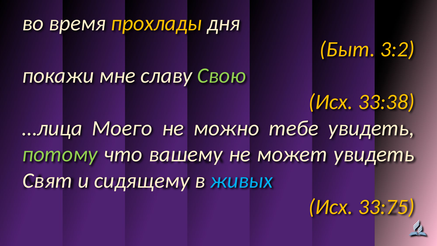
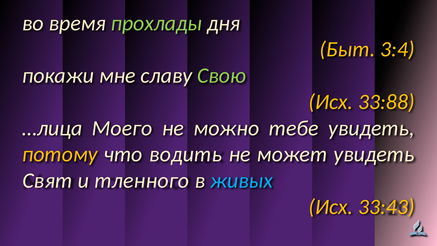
прохлады colour: yellow -> light green
3:2: 3:2 -> 3:4
33:38: 33:38 -> 33:88
потому colour: light green -> yellow
вашему: вашему -> водить
сидящему: сидящему -> тленного
33:75: 33:75 -> 33:43
